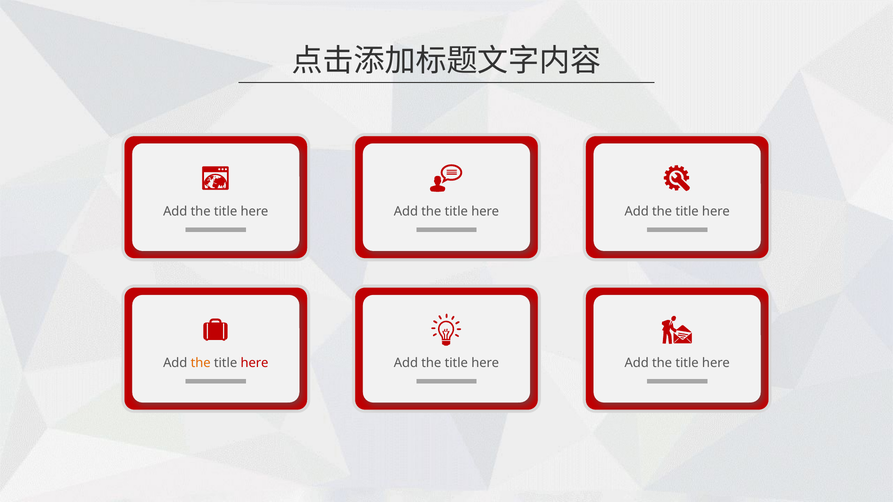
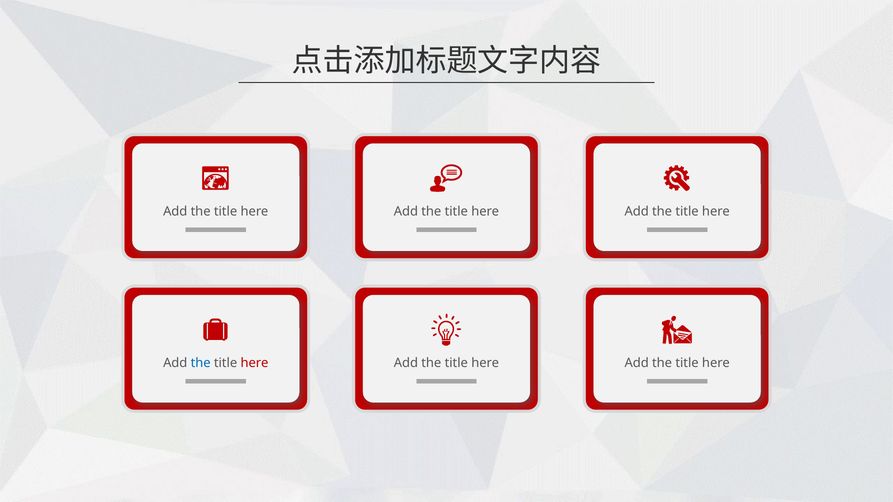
the at (201, 363) colour: orange -> blue
